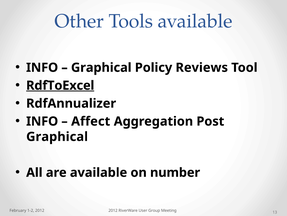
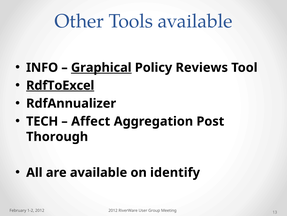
Graphical at (101, 67) underline: none -> present
INFO at (42, 121): INFO -> TECH
Graphical at (57, 136): Graphical -> Thorough
number: number -> identify
